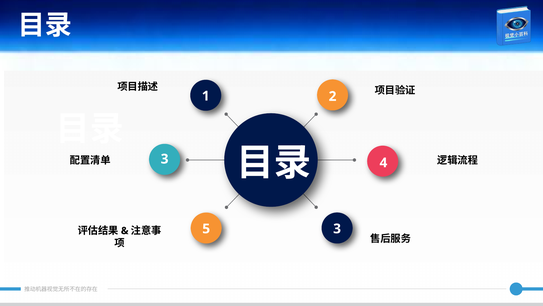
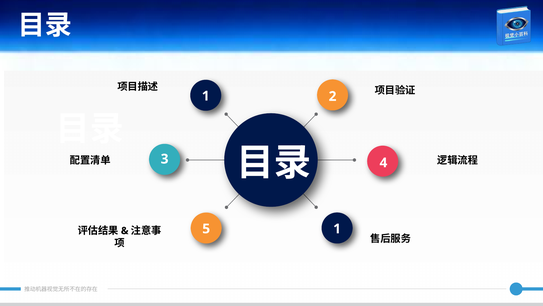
5 3: 3 -> 1
